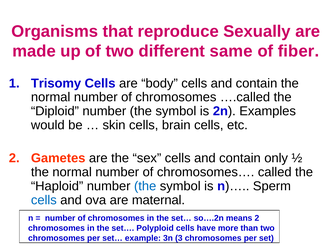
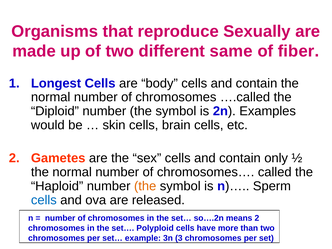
Trisomy: Trisomy -> Longest
the at (145, 186) colour: blue -> orange
maternal: maternal -> released
